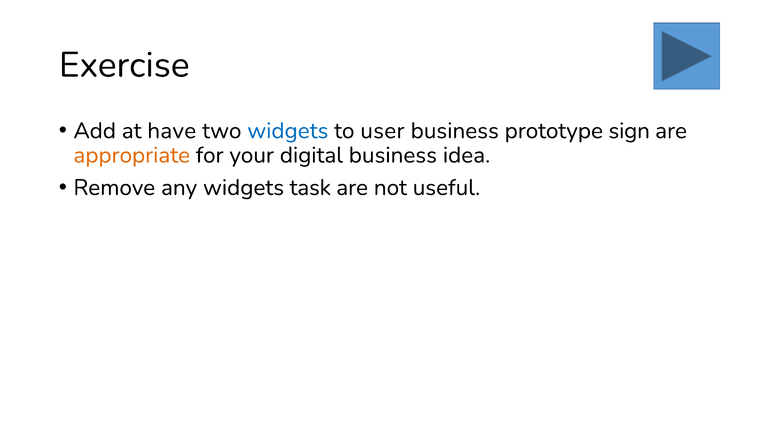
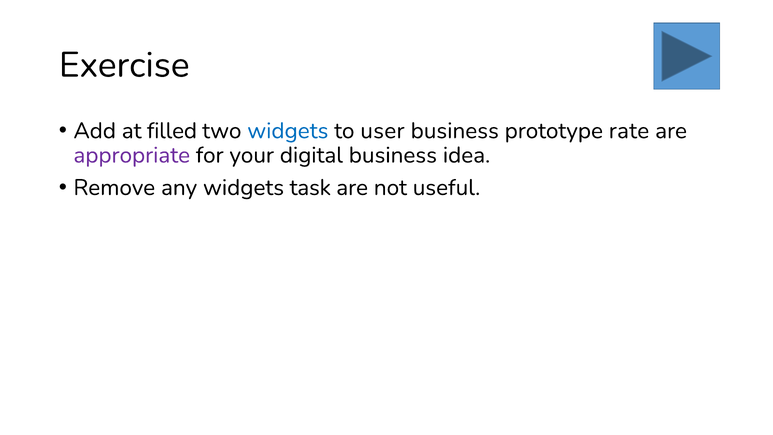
have: have -> filled
sign: sign -> rate
appropriate colour: orange -> purple
